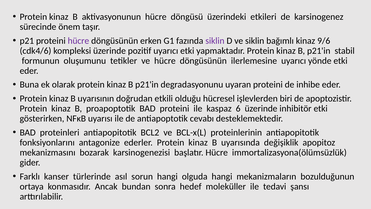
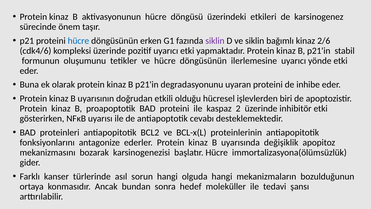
hücre at (78, 41) colour: purple -> blue
9/6: 9/6 -> 2/6
6: 6 -> 2
